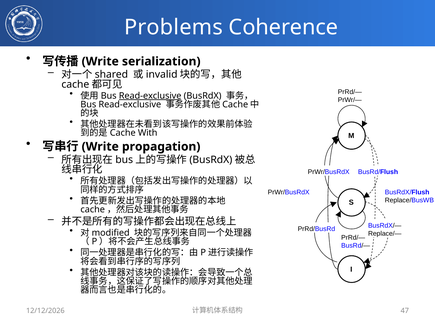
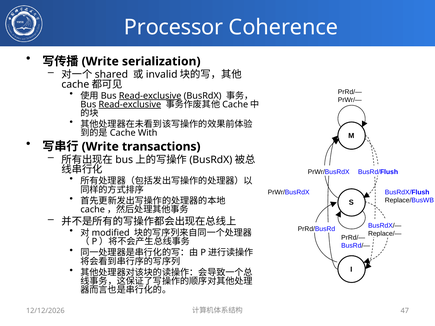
Problems: Problems -> Processor
Read-exclusive at (130, 105) underline: none -> present
propagation: propagation -> transactions
